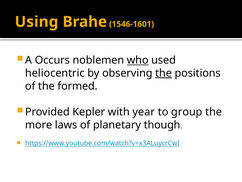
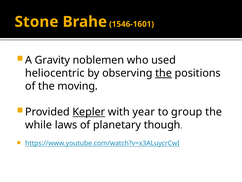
Using: Using -> Stone
Occurs: Occurs -> Gravity
who underline: present -> none
formed: formed -> moving
Kepler underline: none -> present
more: more -> while
